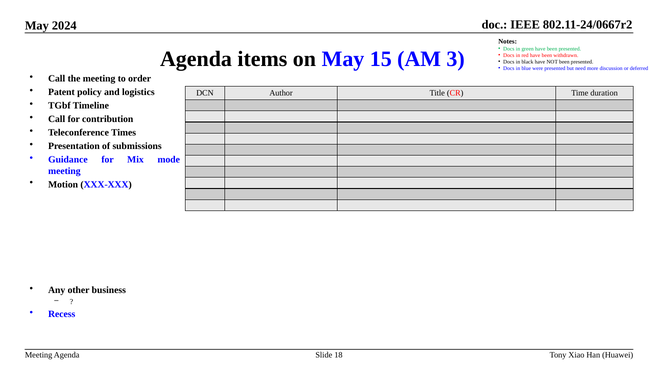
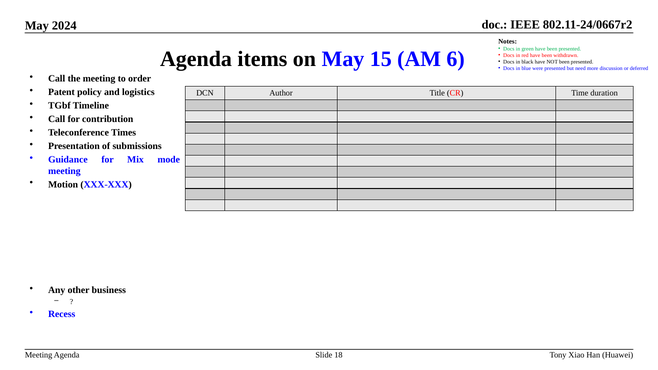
3: 3 -> 6
